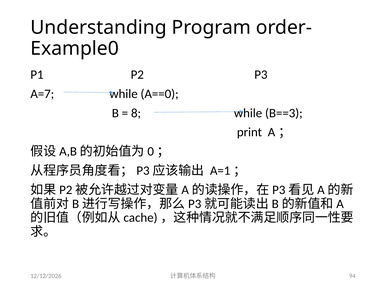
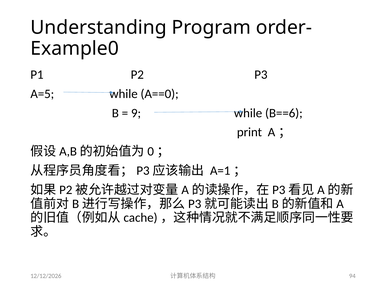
A=7: A=7 -> A=5
8: 8 -> 9
B==3: B==3 -> B==6
